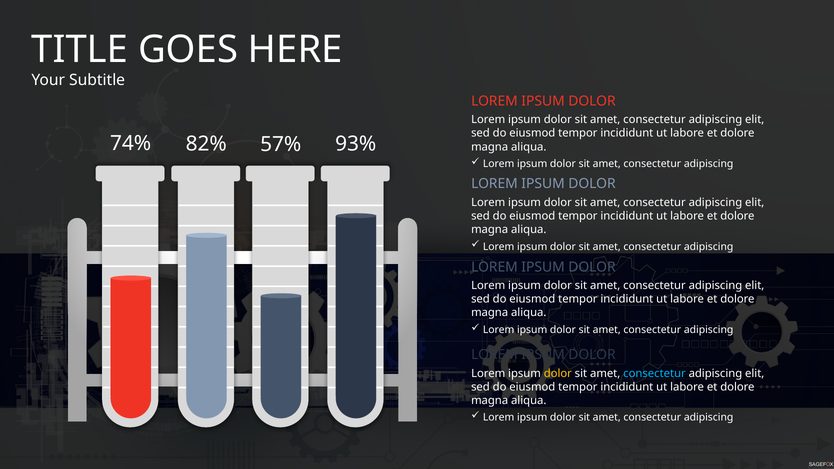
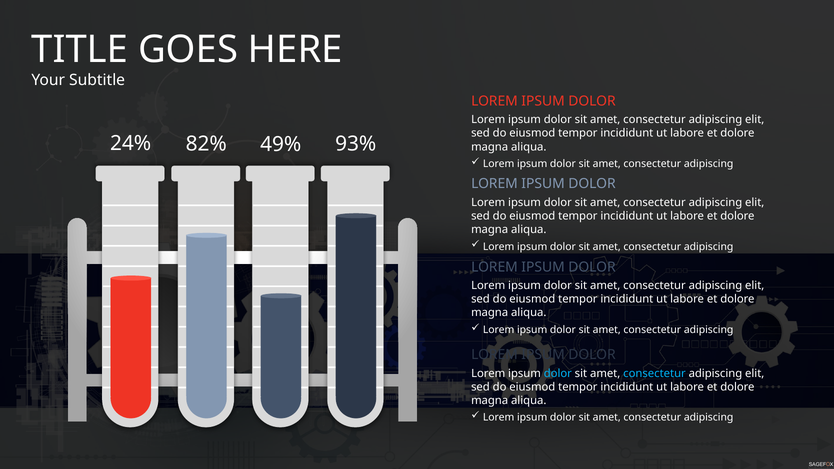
74%: 74% -> 24%
57%: 57% -> 49%
dolor at (558, 373) colour: yellow -> light blue
